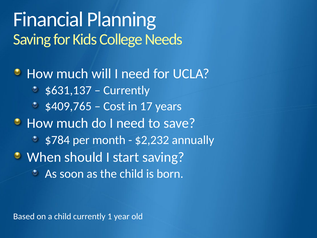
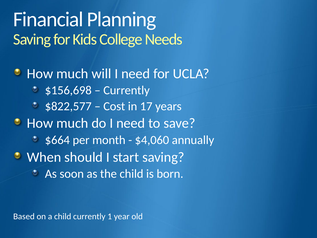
$631,137: $631,137 -> $156,698
$409,765: $409,765 -> $822,577
$784: $784 -> $664
$2,232: $2,232 -> $4,060
